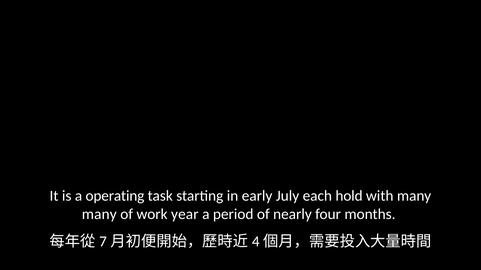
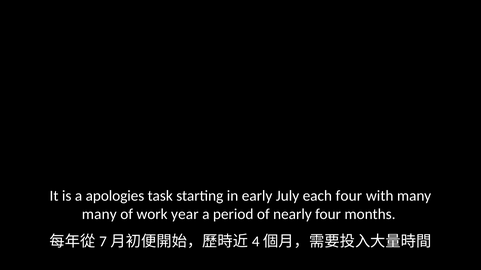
operating: operating -> apologies
each hold: hold -> four
